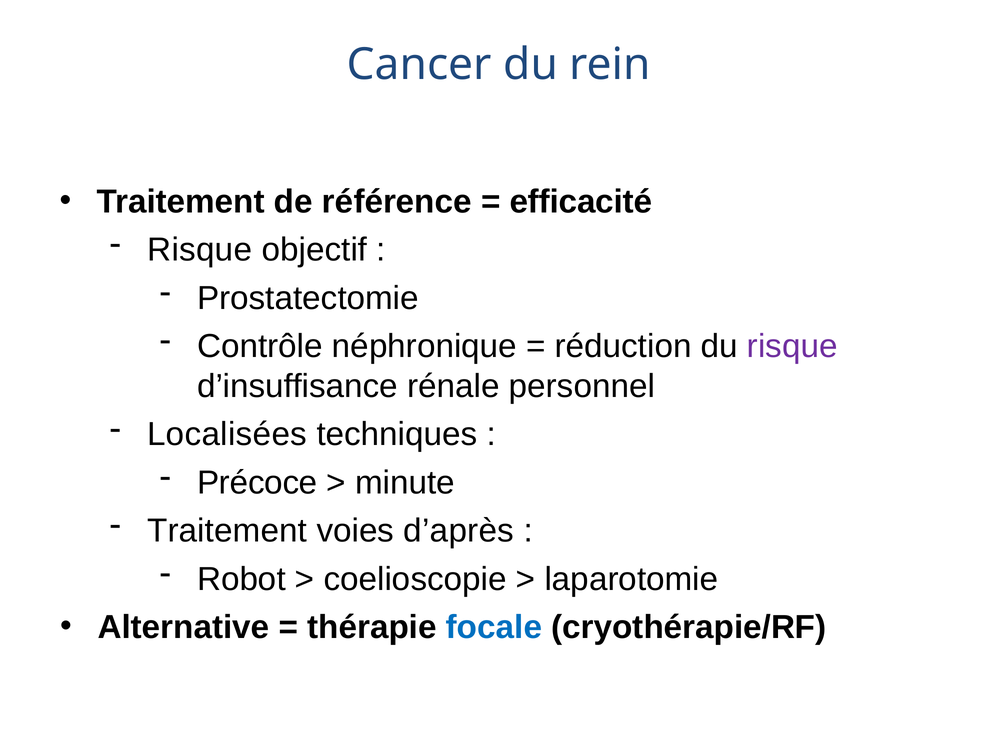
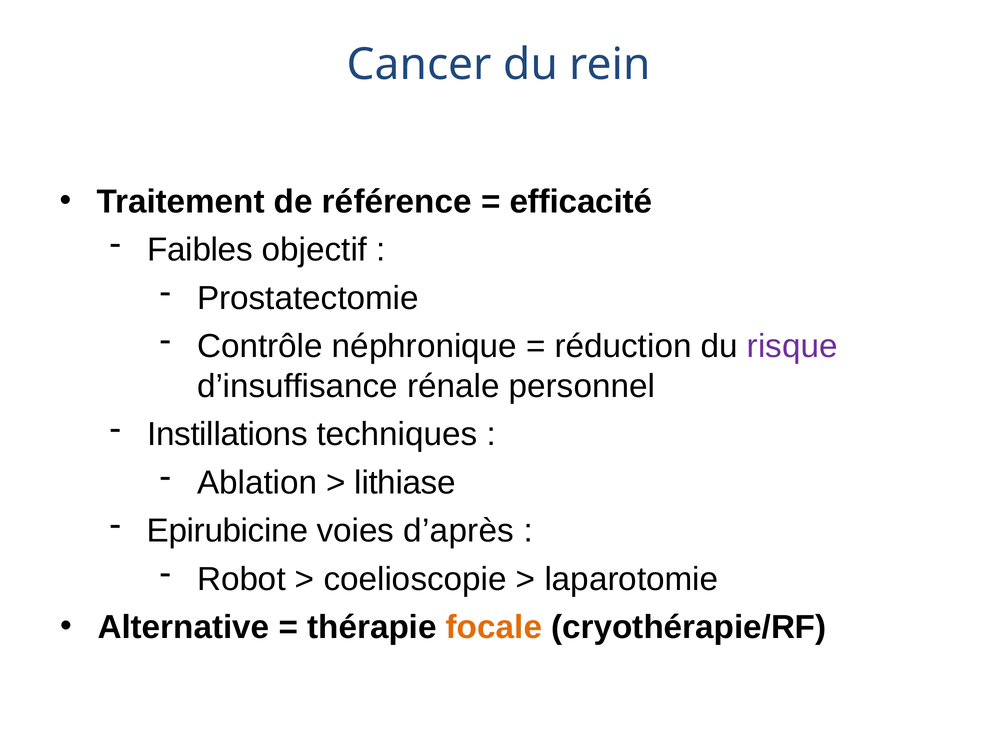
Risque at (200, 250): Risque -> Faibles
Localisées: Localisées -> Instillations
Précoce: Précoce -> Ablation
minute: minute -> lithiase
Traitement at (227, 531): Traitement -> Epirubicine
focale colour: blue -> orange
